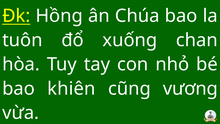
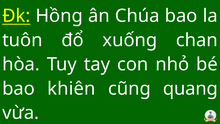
vương: vương -> quang
